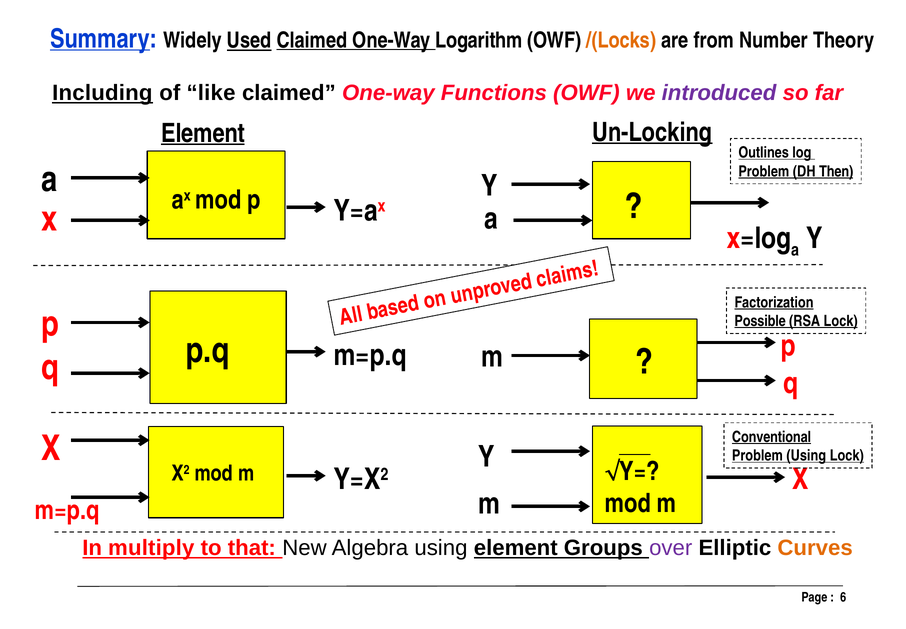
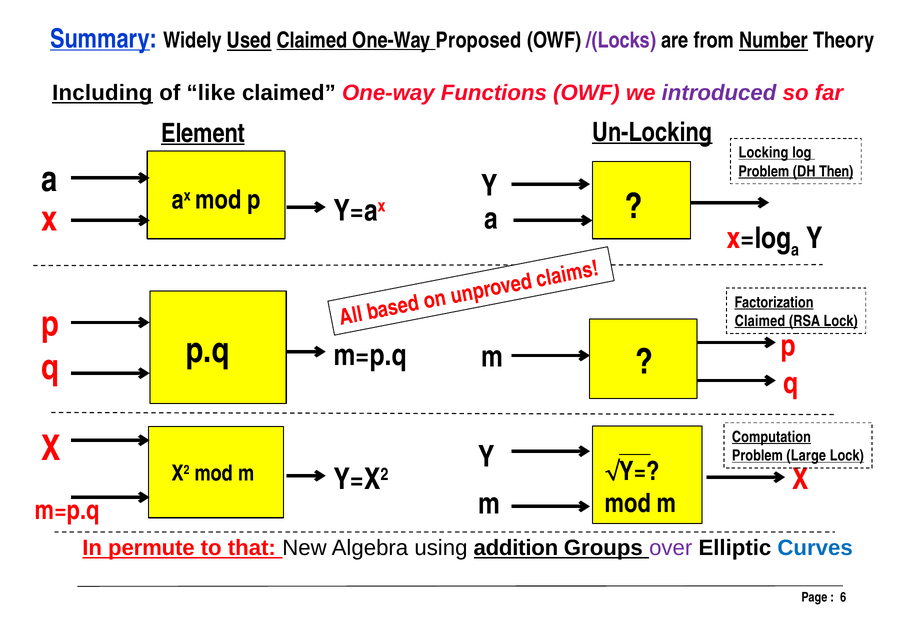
Logarithm: Logarithm -> Proposed
/(Locks colour: orange -> purple
Number underline: none -> present
Outlines: Outlines -> Locking
Possible at (760, 321): Possible -> Claimed
Conventional: Conventional -> Computation
Problem Using: Using -> Large
multiply: multiply -> permute
using element: element -> addition
Curves colour: orange -> blue
